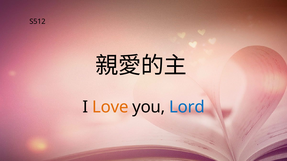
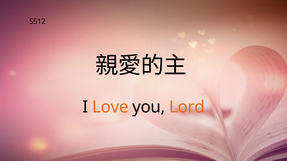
Lord colour: blue -> orange
